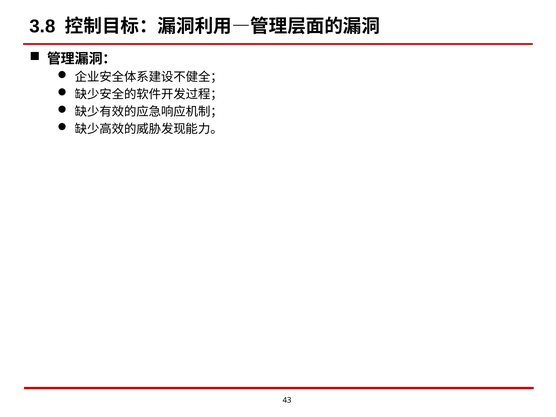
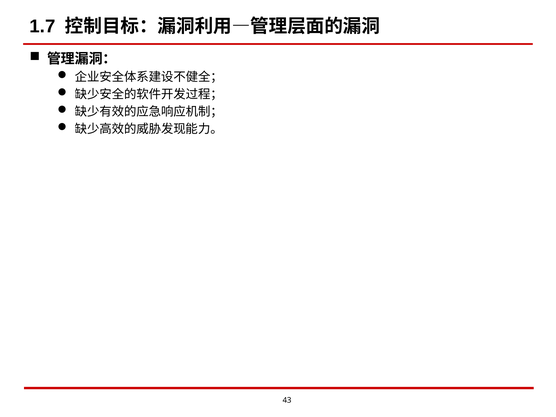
3.8: 3.8 -> 1.7
